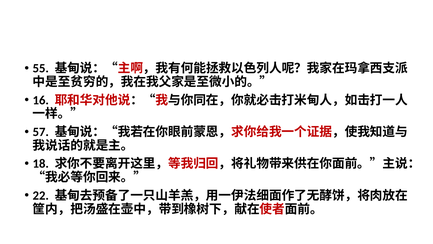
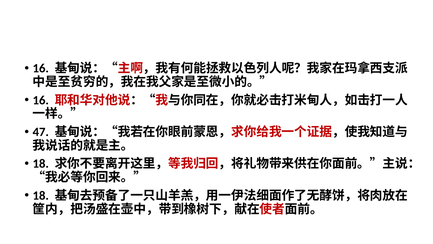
55 at (41, 68): 55 -> 16
57: 57 -> 47
22 at (41, 195): 22 -> 18
